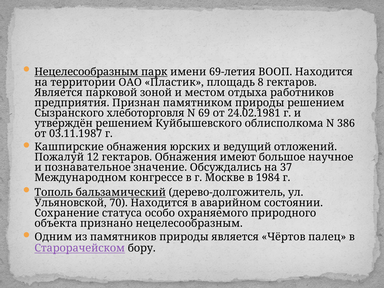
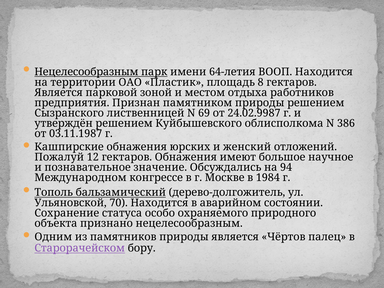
69-летия: 69-летия -> 64-летия
хлеботорговля: хлеботорговля -> лиственницей
24.02.1981: 24.02.1981 -> 24.02.9987
ведущий: ведущий -> женский
37: 37 -> 94
